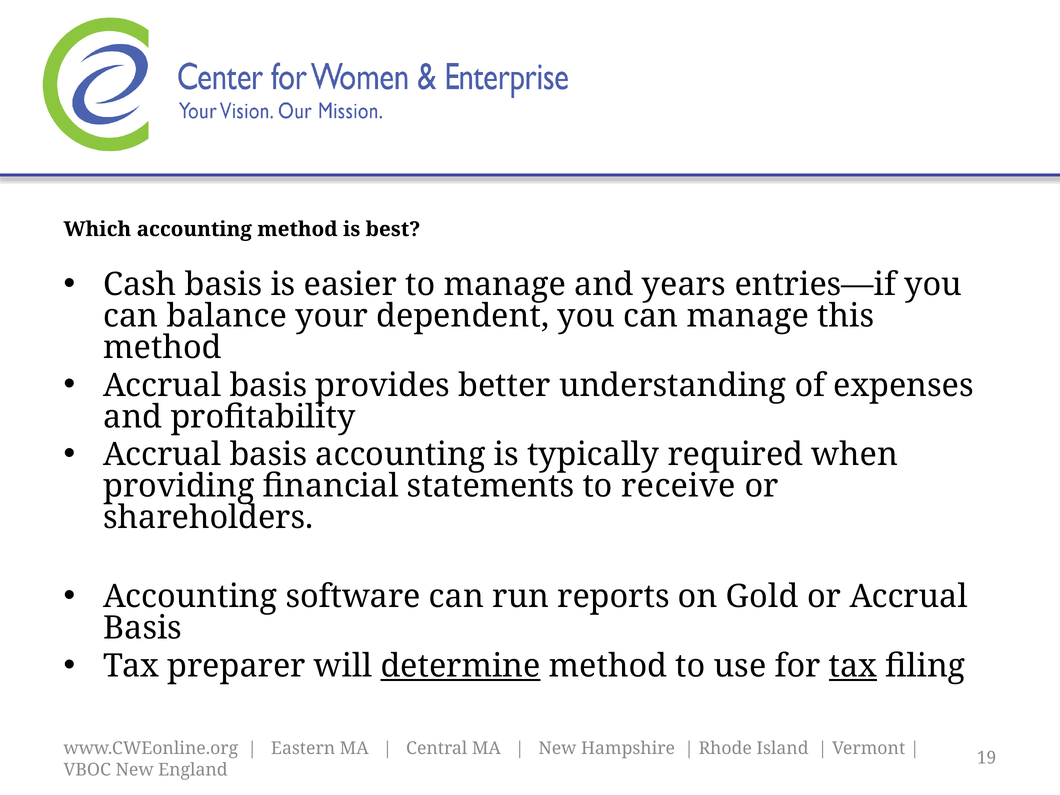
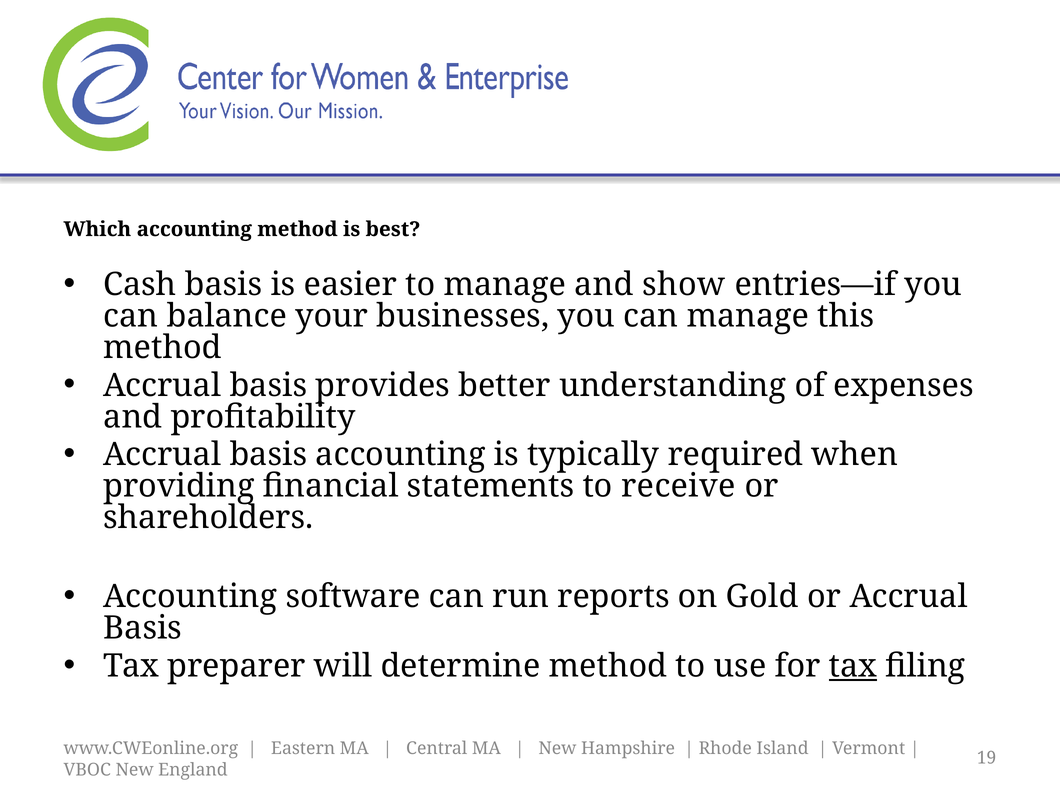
years: years -> show
dependent: dependent -> businesses
determine underline: present -> none
